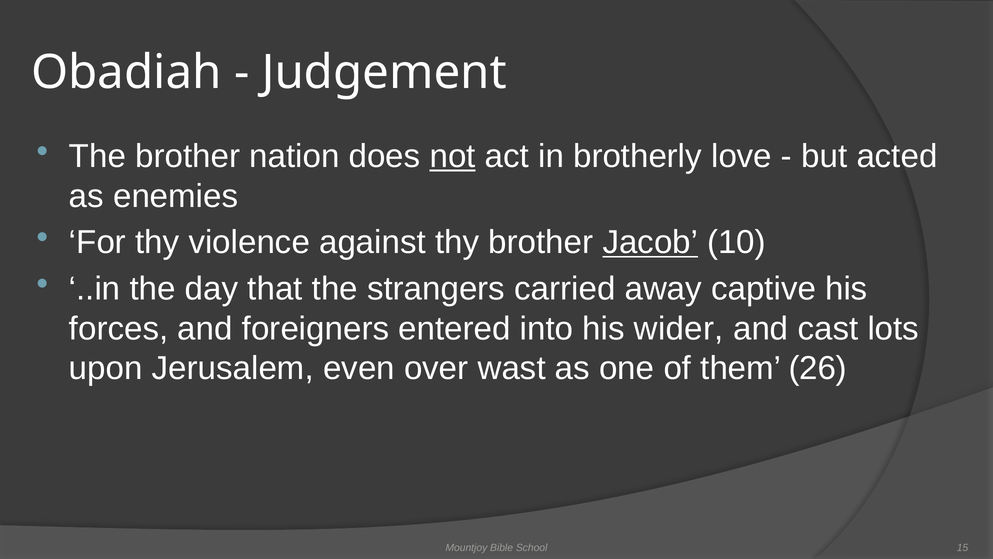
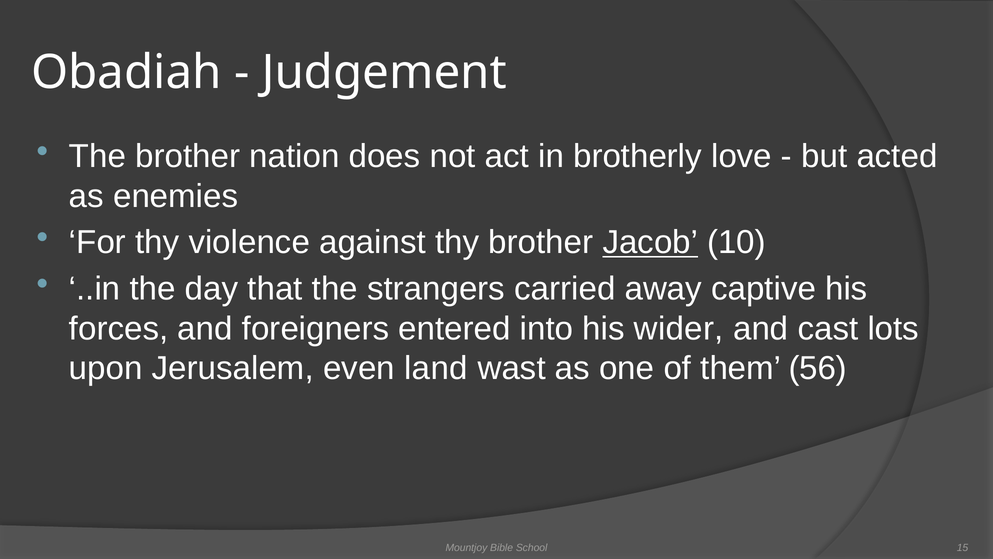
not underline: present -> none
over: over -> land
26: 26 -> 56
